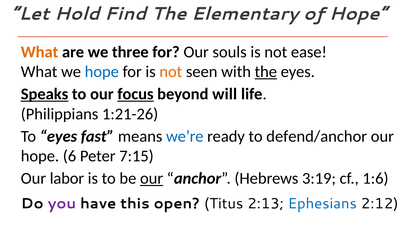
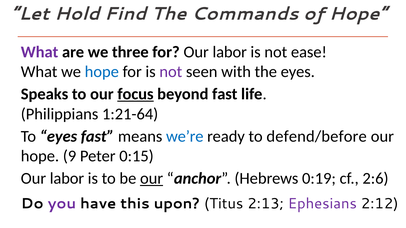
Elementary: Elementary -> Commands
What at (40, 52) colour: orange -> purple
for Our souls: souls -> labor
not at (171, 72) colour: orange -> purple
the at (266, 72) underline: present -> none
Speaks underline: present -> none
beyond will: will -> fast
1:21-26: 1:21-26 -> 1:21-64
defend/anchor: defend/anchor -> defend/before
6: 6 -> 9
7:15: 7:15 -> 0:15
3:19: 3:19 -> 0:19
1:6: 1:6 -> 2:6
open: open -> upon
Ephesians colour: blue -> purple
